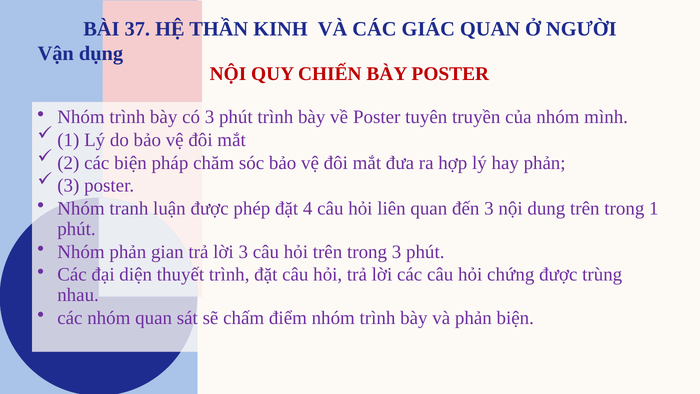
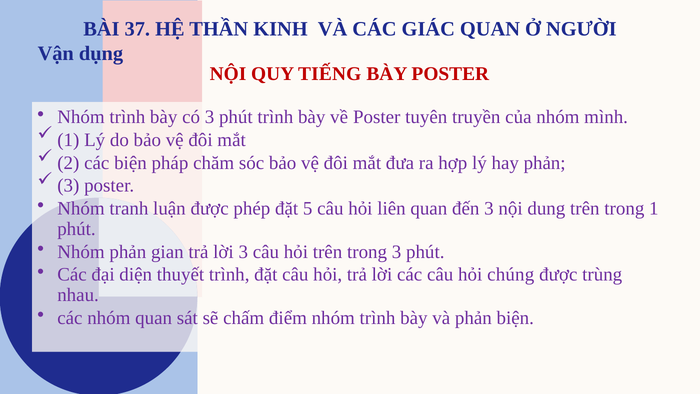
CHIẾN: CHIẾN -> TIẾNG
4: 4 -> 5
chứng: chứng -> chúng
